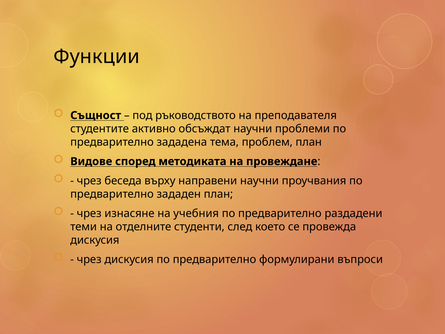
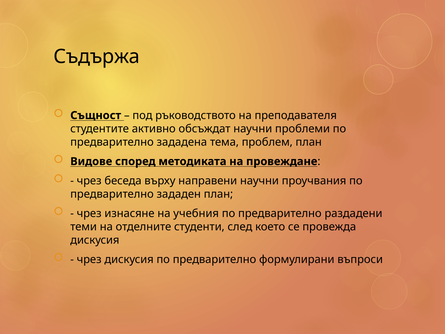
Функции: Функции -> Съдържа
